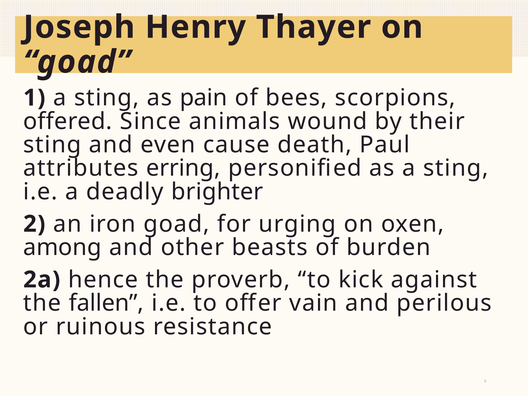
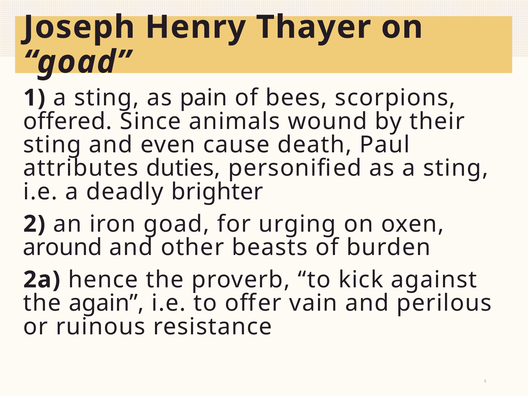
erring: erring -> duties
among: among -> around
fallen: fallen -> again
